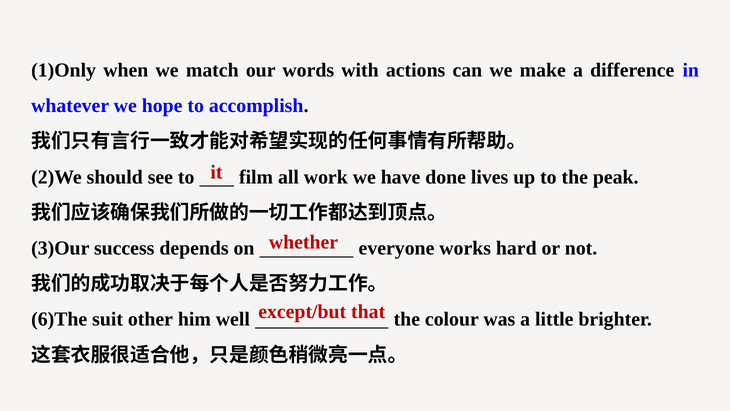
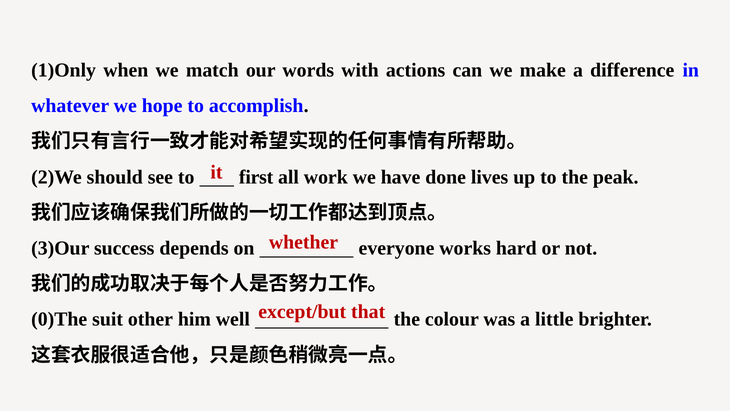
film: film -> first
6)The: 6)The -> 0)The
